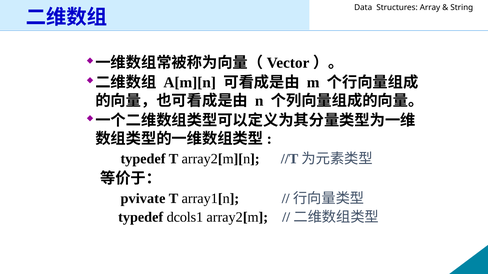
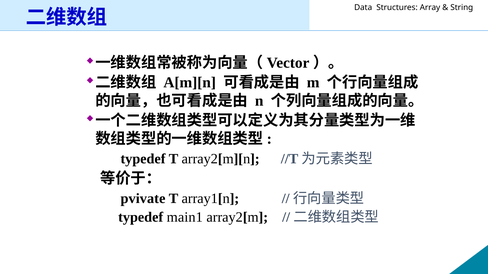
dcols1: dcols1 -> main1
